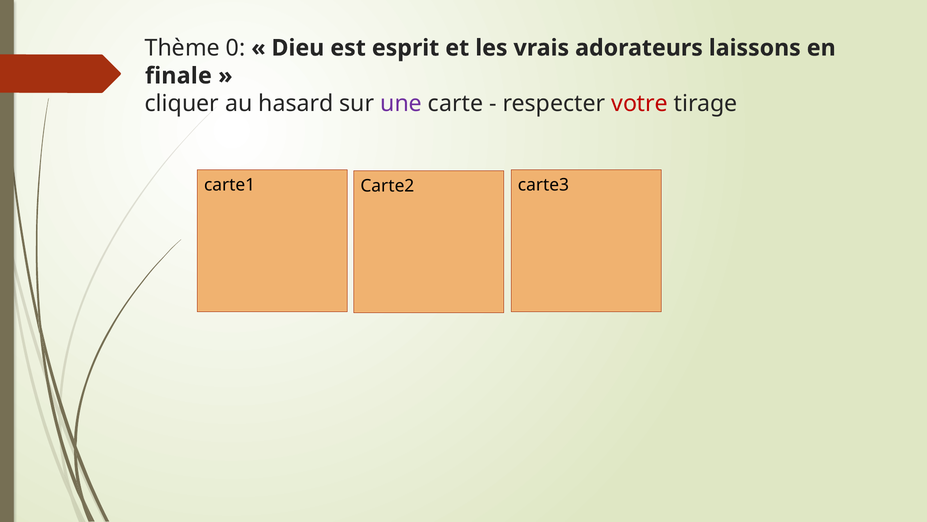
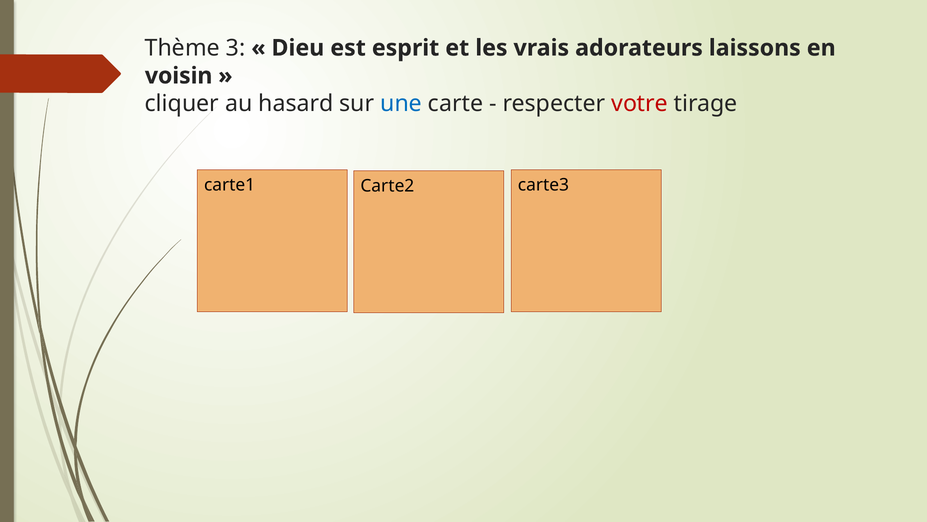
0: 0 -> 3
finale: finale -> voisin
une colour: purple -> blue
